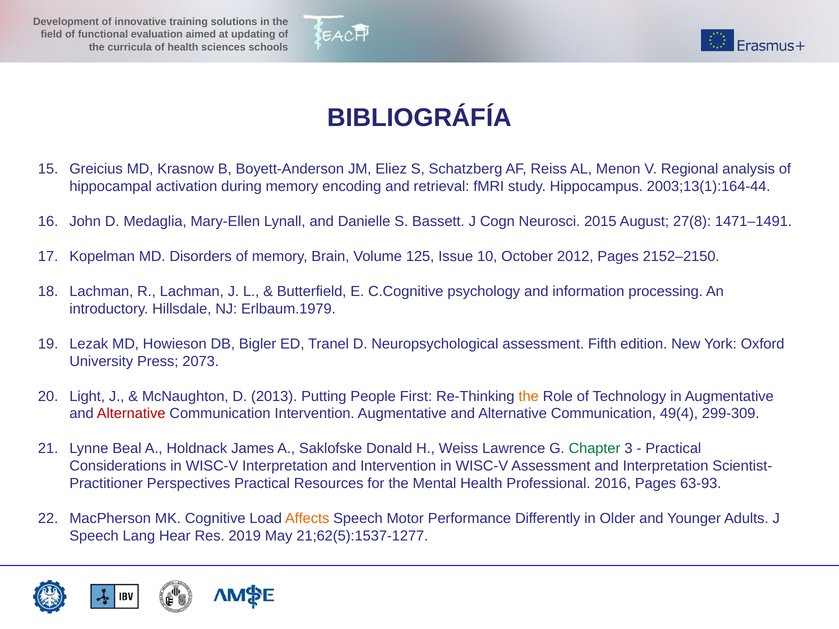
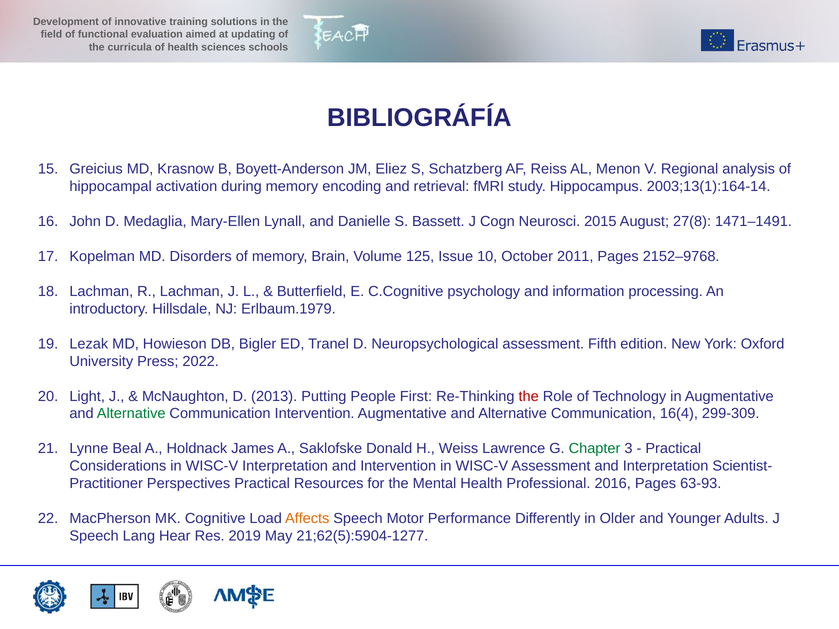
2003;13(1):164-44: 2003;13(1):164-44 -> 2003;13(1):164-14
2012: 2012 -> 2011
2152–2150: 2152–2150 -> 2152–9768
2073: 2073 -> 2022
the at (529, 396) colour: orange -> red
Alternative at (131, 414) colour: red -> green
49(4: 49(4 -> 16(4
21;62(5):1537-1277: 21;62(5):1537-1277 -> 21;62(5):5904-1277
